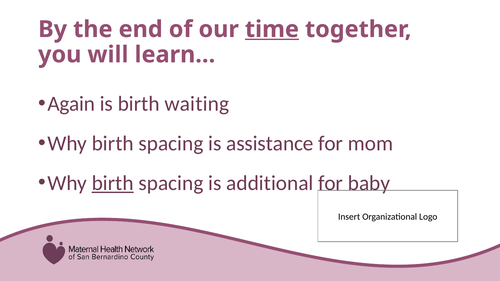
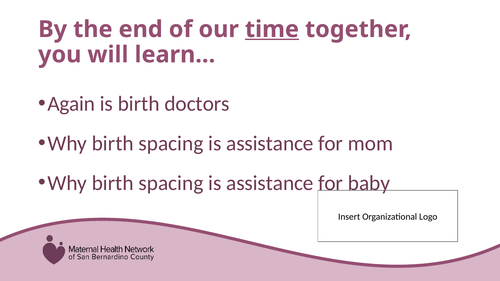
waiting: waiting -> doctors
birth at (113, 183) underline: present -> none
additional at (270, 183): additional -> assistance
